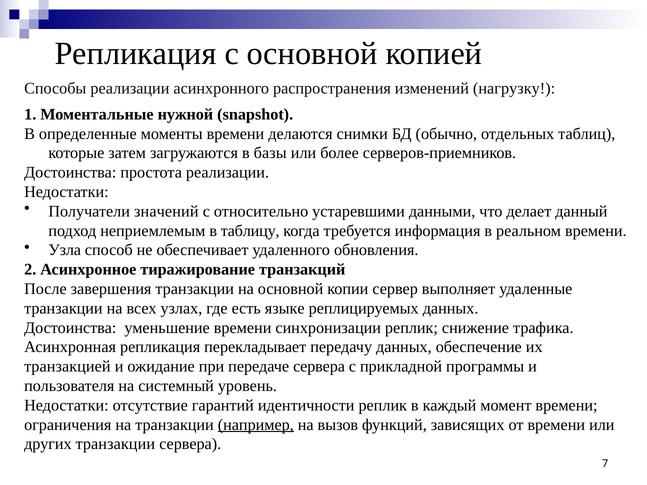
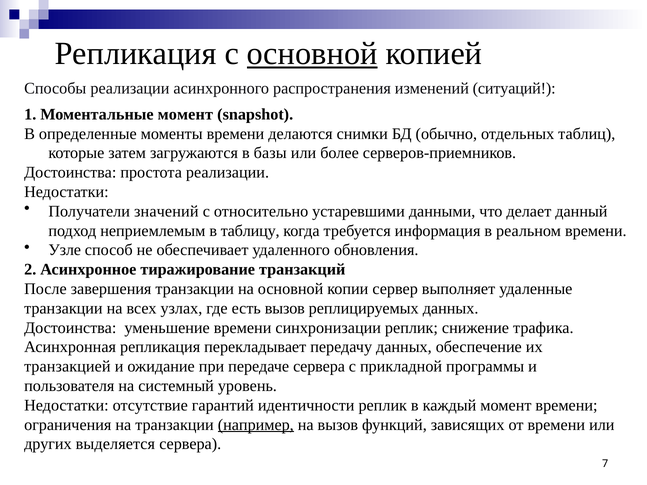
основной at (312, 54) underline: none -> present
нагрузку: нагрузку -> ситуаций
Моментальные нужной: нужной -> момент
Узла: Узла -> Узле
есть языке: языке -> вызов
других транзакции: транзакции -> выделяется
